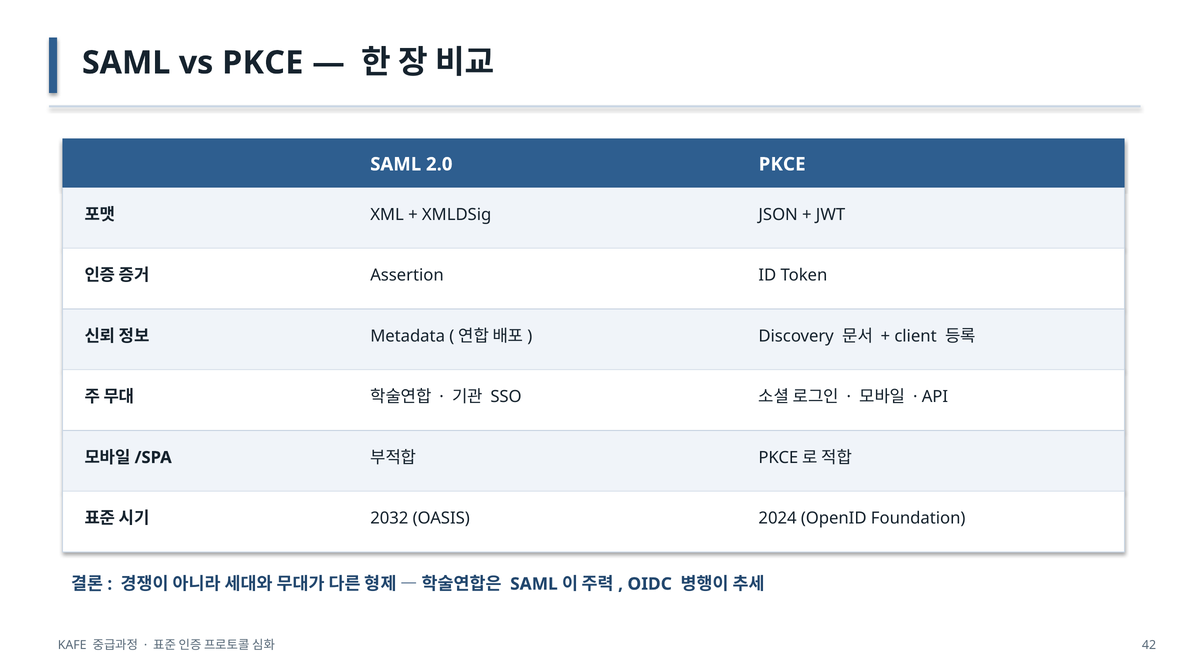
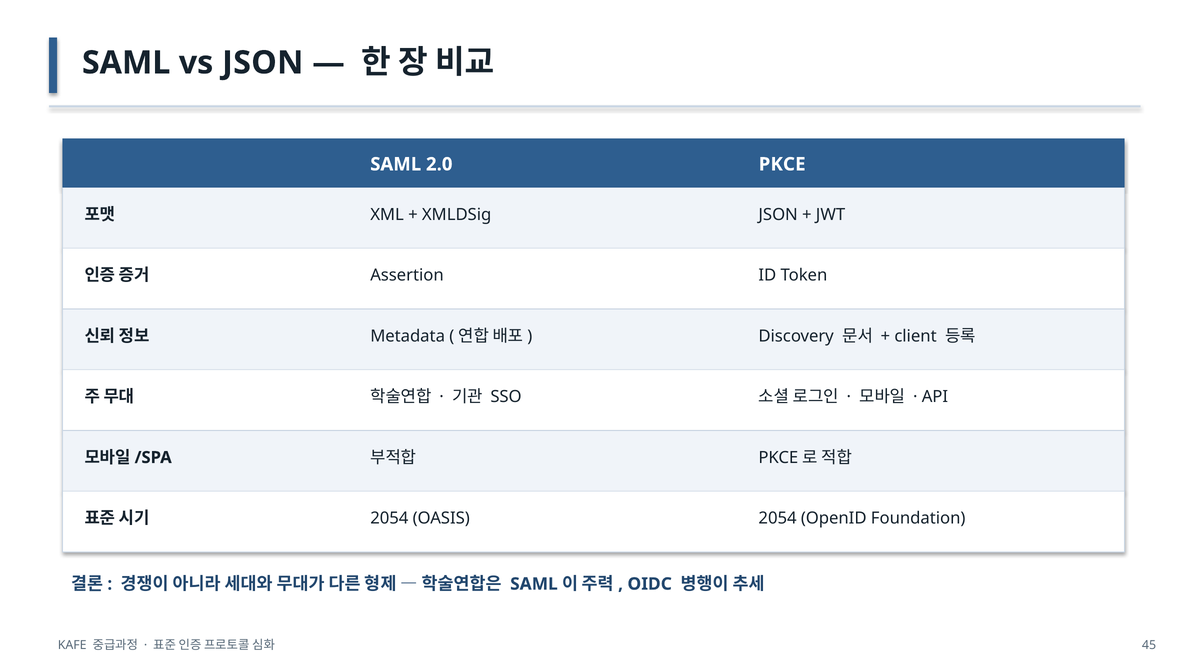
vs PKCE: PKCE -> JSON
2032 at (389, 518): 2032 -> 2054
OASIS 2024: 2024 -> 2054
42: 42 -> 45
